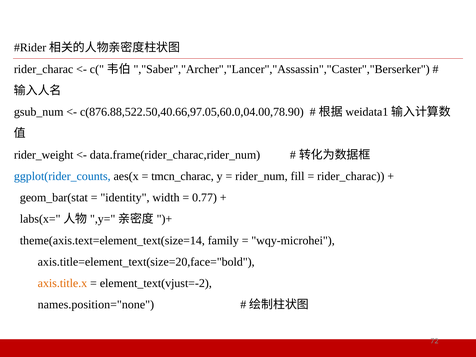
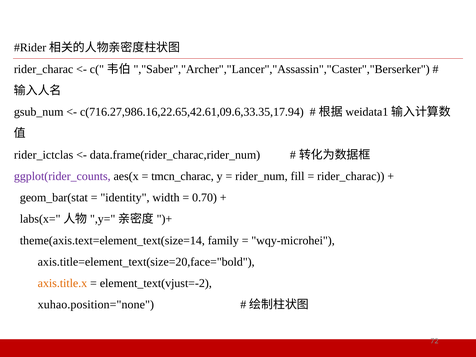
c(876.88,522.50,40.66,97.05,60.0,04.00,78.90: c(876.88,522.50,40.66,97.05,60.0,04.00,78.90 -> c(716.27,986.16,22.65,42.61,09.6,33.35,17.94
rider_weight: rider_weight -> rider_ictclas
ggplot(rider_counts colour: blue -> purple
0.77: 0.77 -> 0.70
names.position="none: names.position="none -> xuhao.position="none
